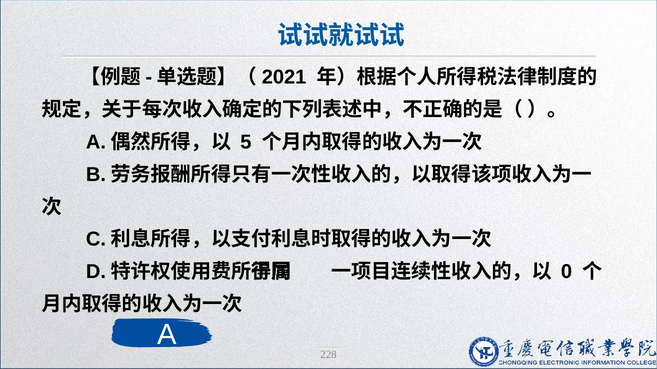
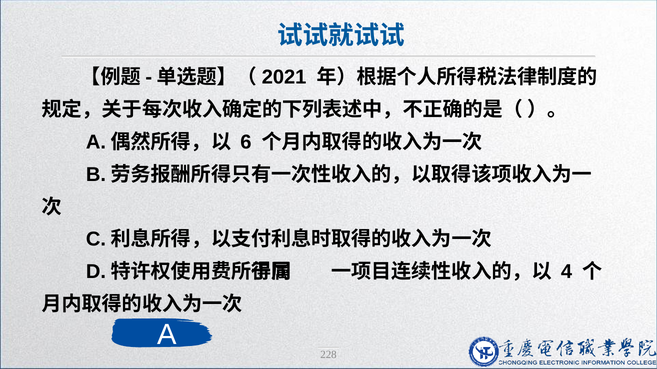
5: 5 -> 6
0: 0 -> 4
